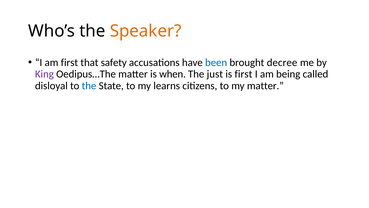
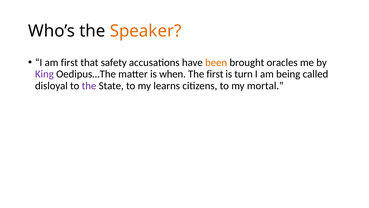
been colour: blue -> orange
decree: decree -> oracles
The just: just -> first
is first: first -> turn
the at (89, 86) colour: blue -> purple
my matter: matter -> mortal
